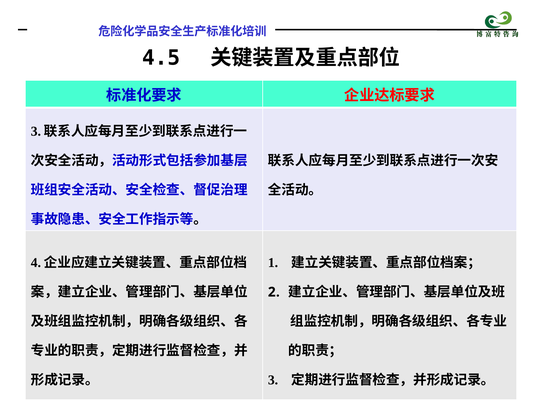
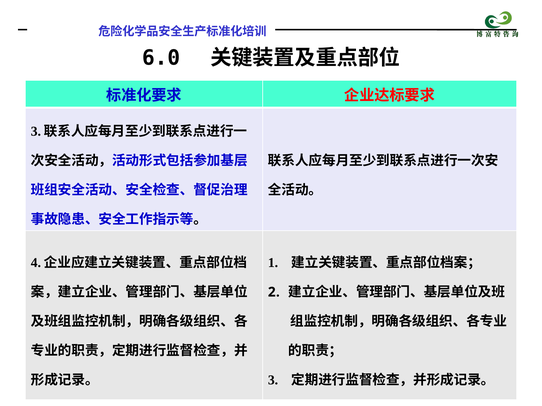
4.5: 4.5 -> 6.0
